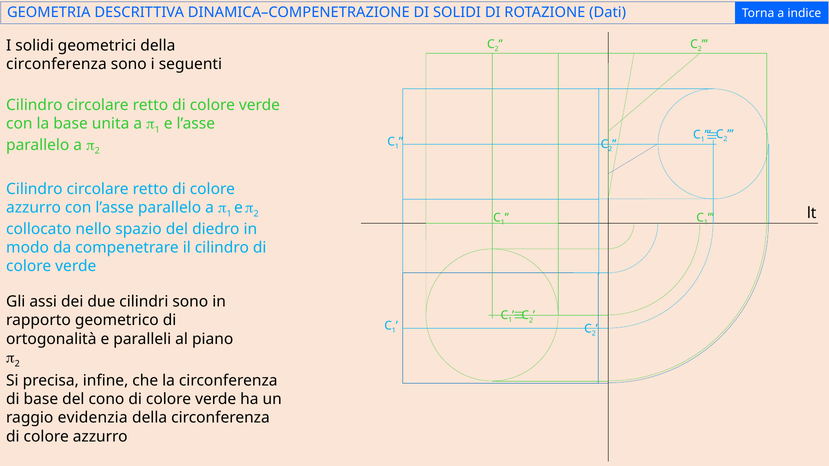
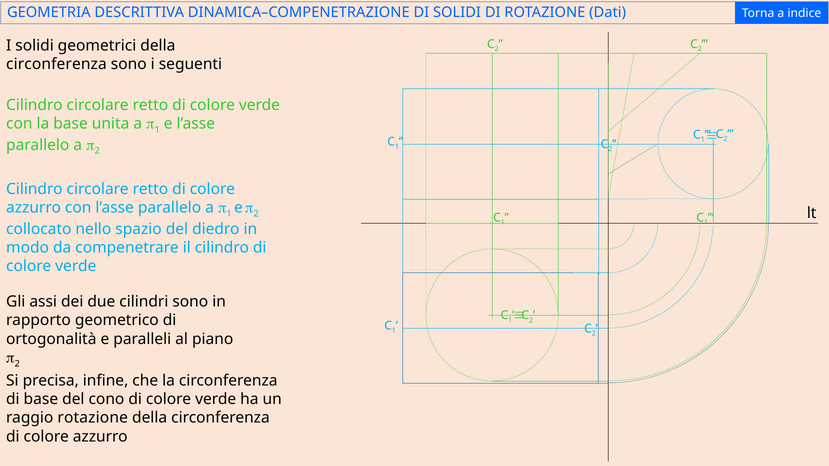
raggio evidenzia: evidenzia -> rotazione
